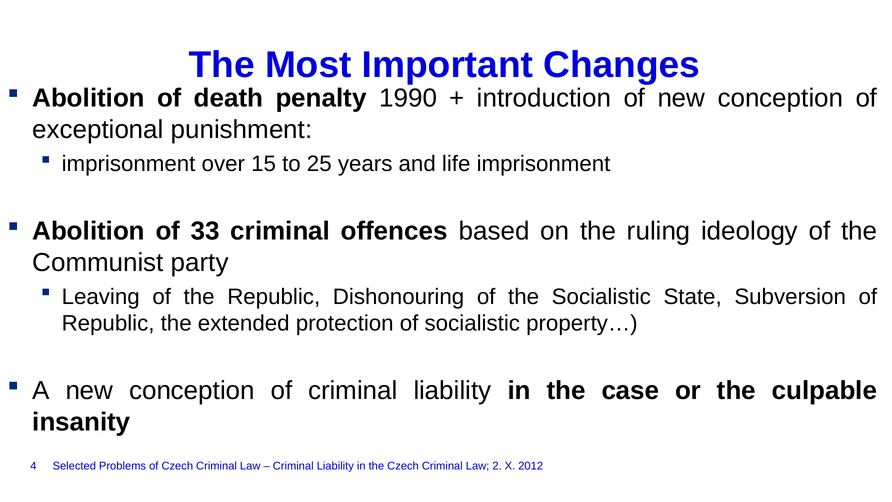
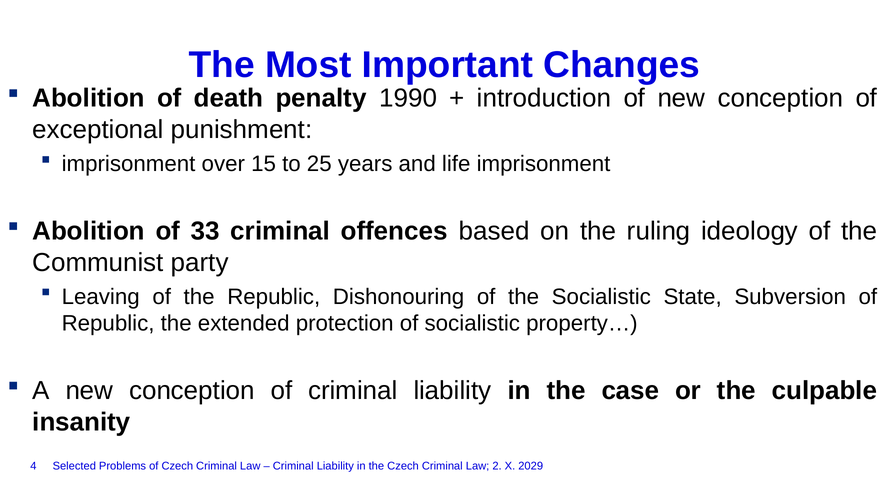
2012: 2012 -> 2029
